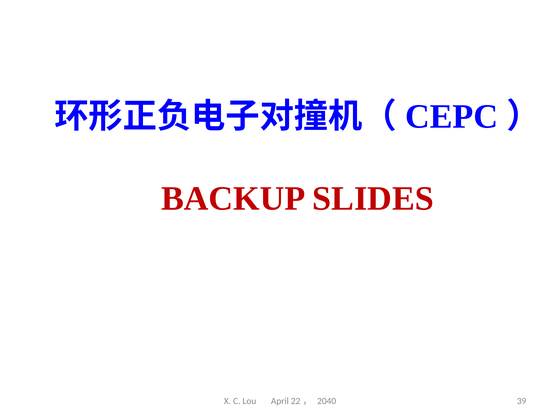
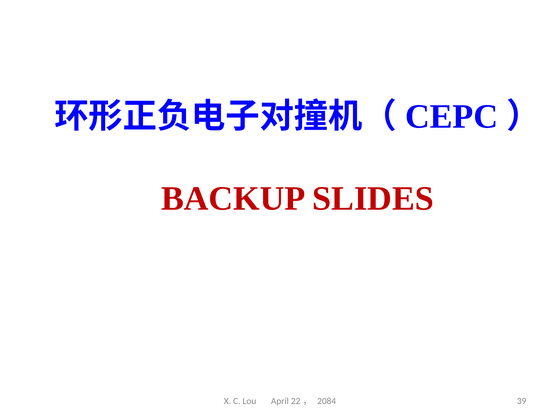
2040: 2040 -> 2084
